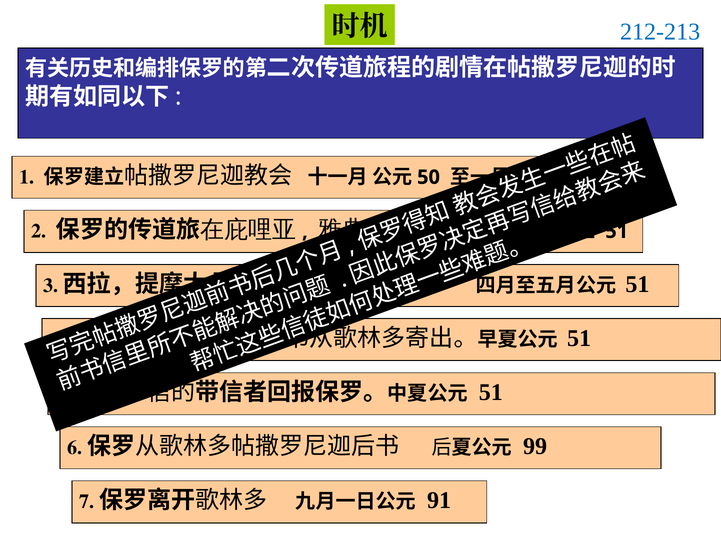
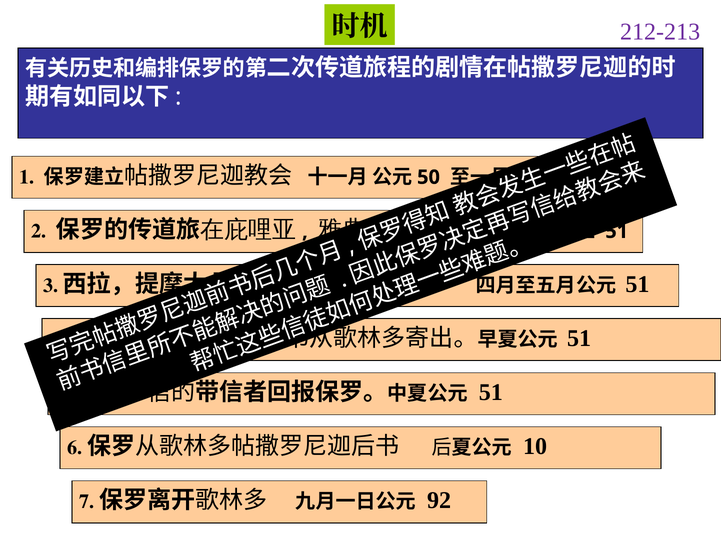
212-213 colour: blue -> purple
99: 99 -> 10
91: 91 -> 92
